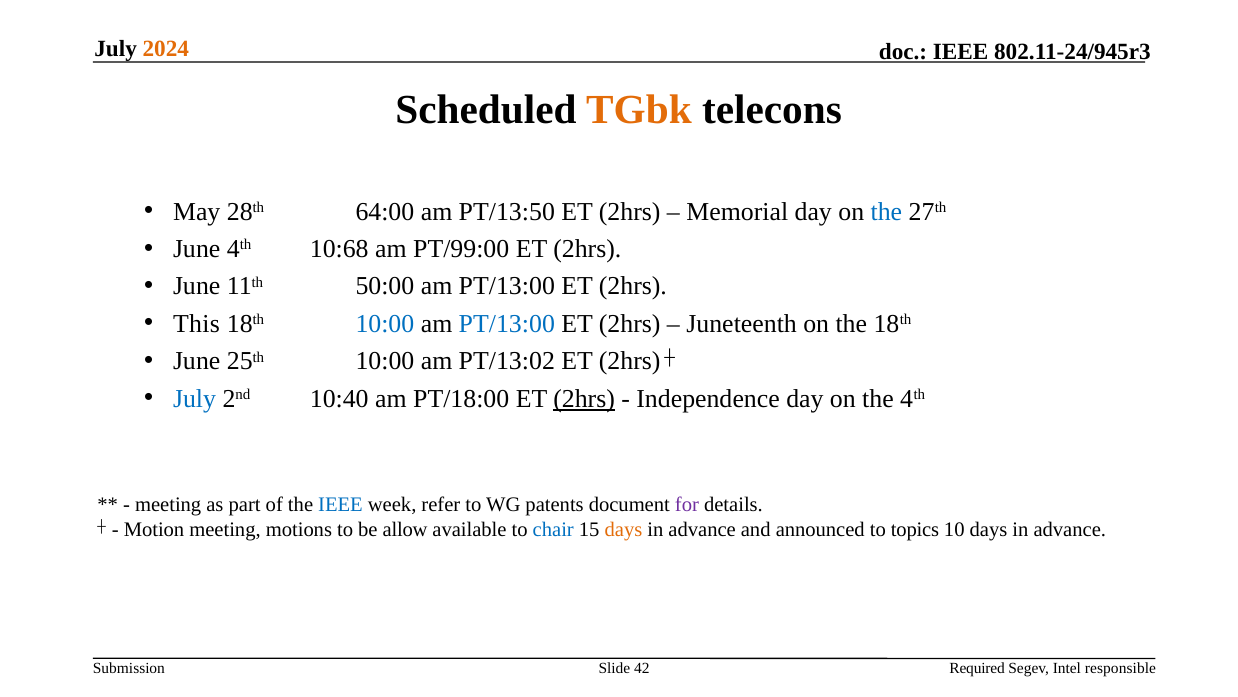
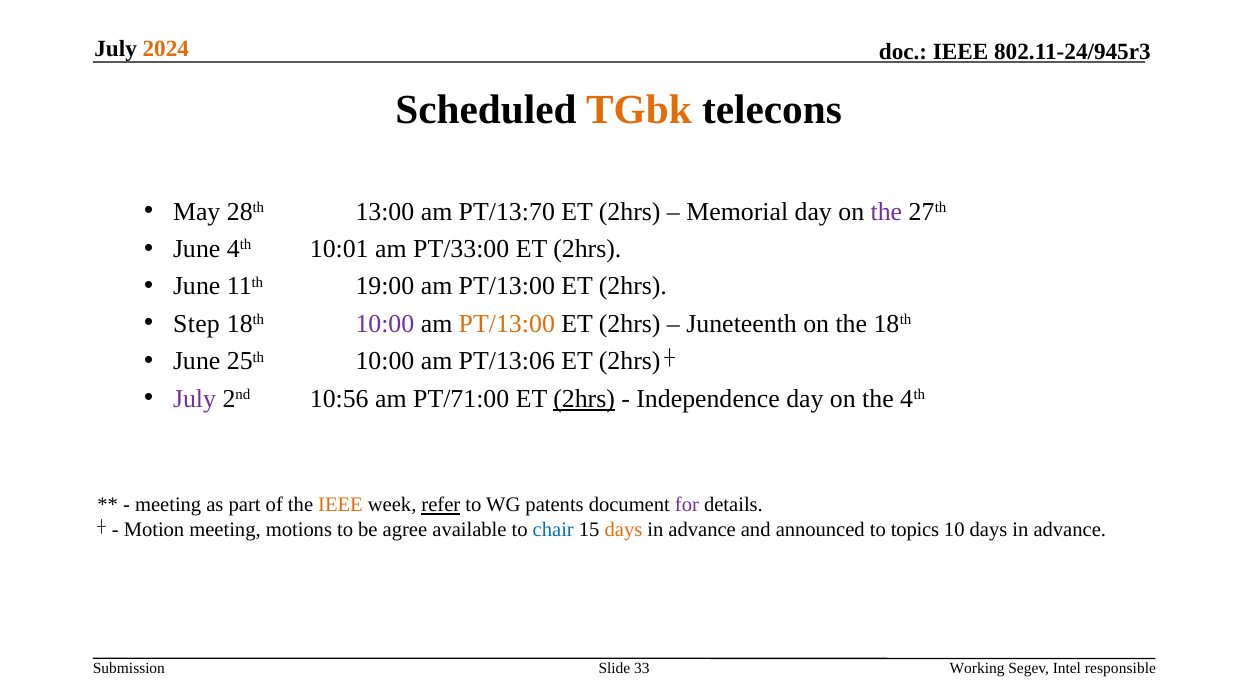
64:00: 64:00 -> 13:00
PT/13:50: PT/13:50 -> PT/13:70
the at (886, 211) colour: blue -> purple
10:68: 10:68 -> 10:01
PT/99:00: PT/99:00 -> PT/33:00
50:00: 50:00 -> 19:00
This: This -> Step
10:00 at (385, 324) colour: blue -> purple
PT/13:00 at (507, 324) colour: blue -> orange
PT/13:02: PT/13:02 -> PT/13:06
July at (195, 398) colour: blue -> purple
10:40: 10:40 -> 10:56
PT/18:00: PT/18:00 -> PT/71:00
IEEE at (341, 505) colour: blue -> orange
refer underline: none -> present
allow: allow -> agree
42: 42 -> 33
Required: Required -> Working
